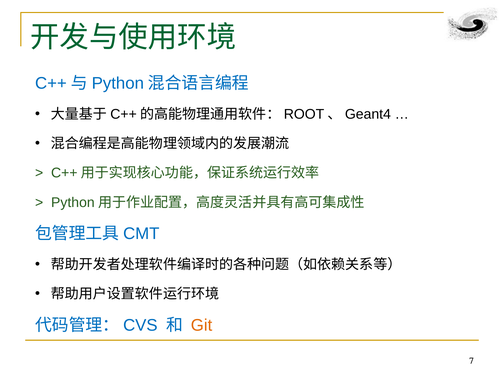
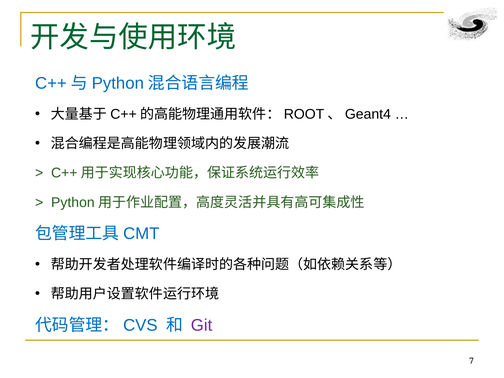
Git colour: orange -> purple
